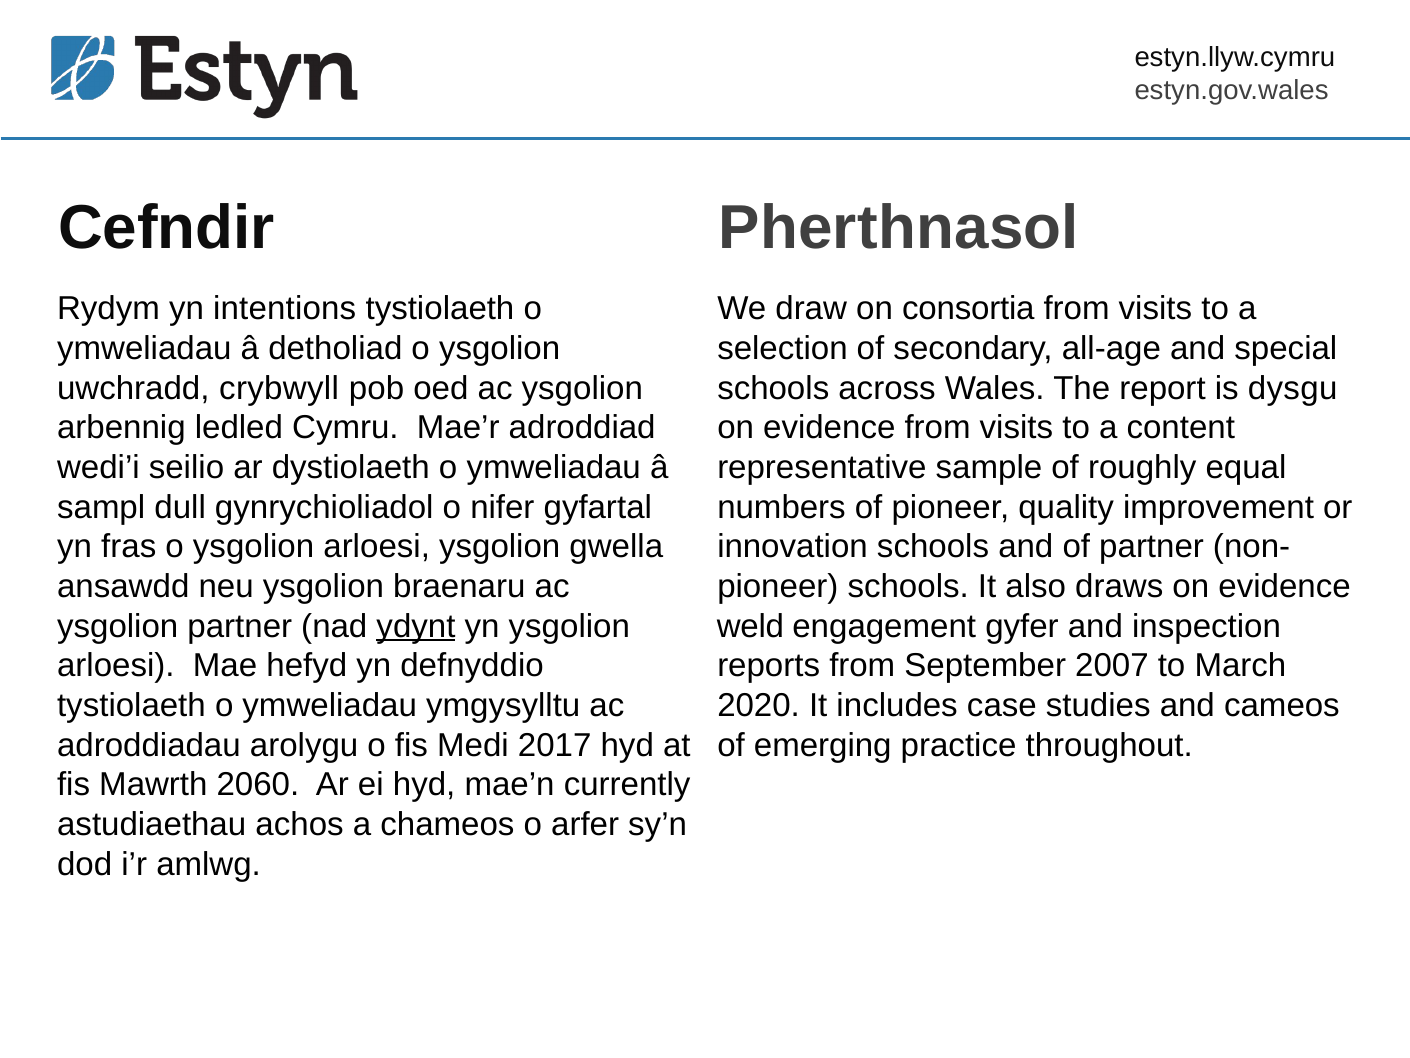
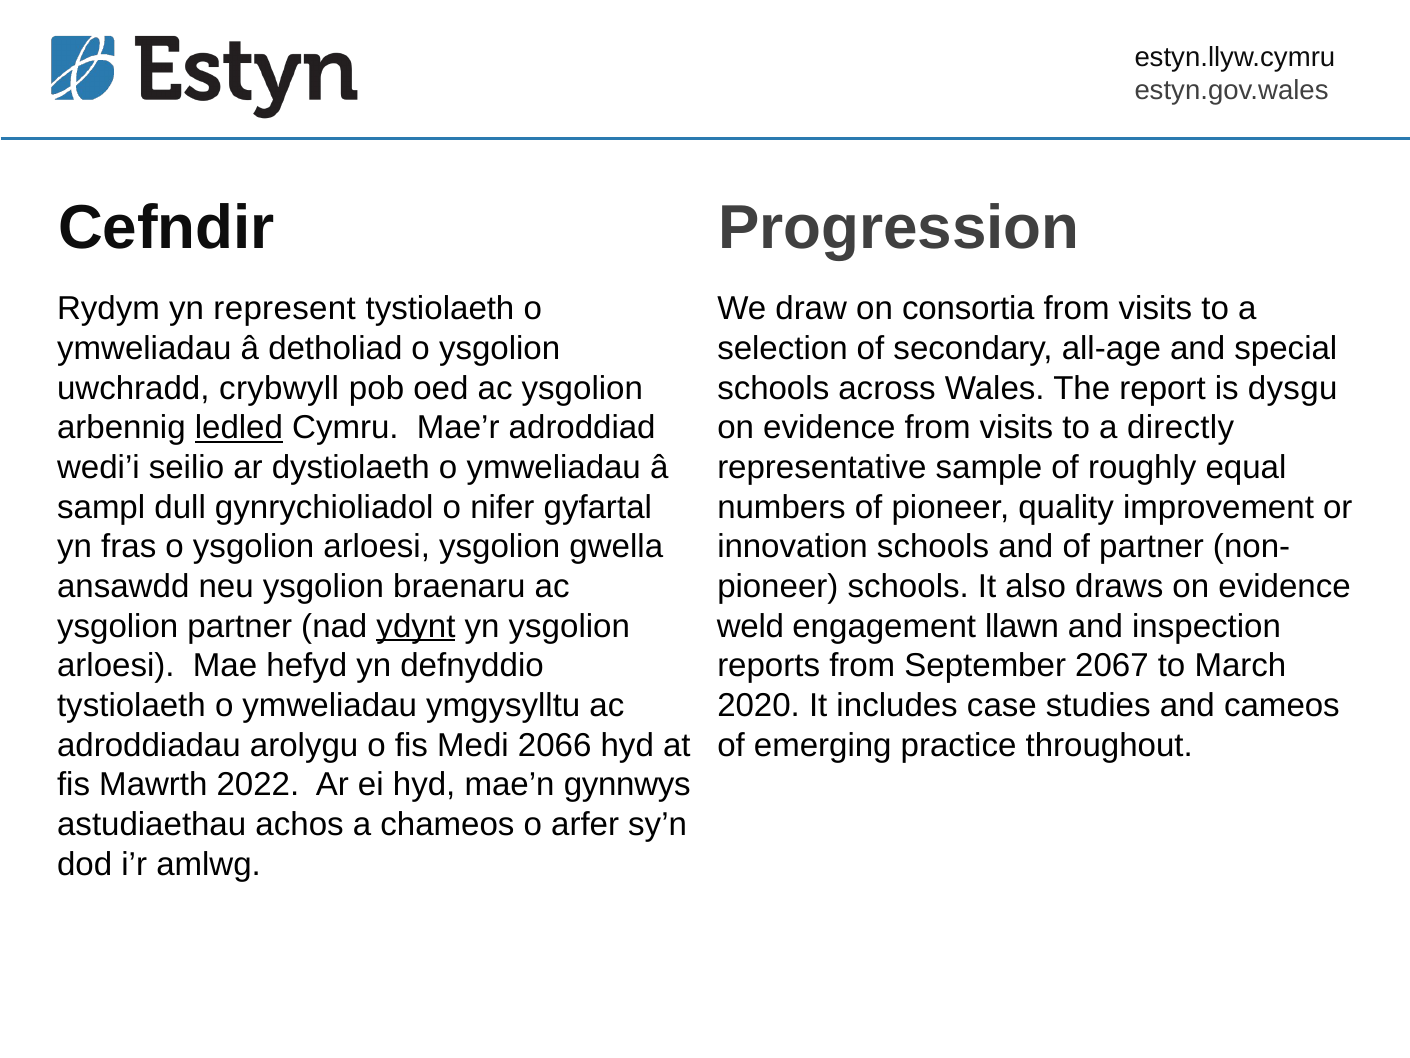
Pherthnasol: Pherthnasol -> Progression
intentions: intentions -> represent
ledled underline: none -> present
content: content -> directly
gyfer: gyfer -> llawn
2007: 2007 -> 2067
2017: 2017 -> 2066
2060: 2060 -> 2022
currently: currently -> gynnwys
